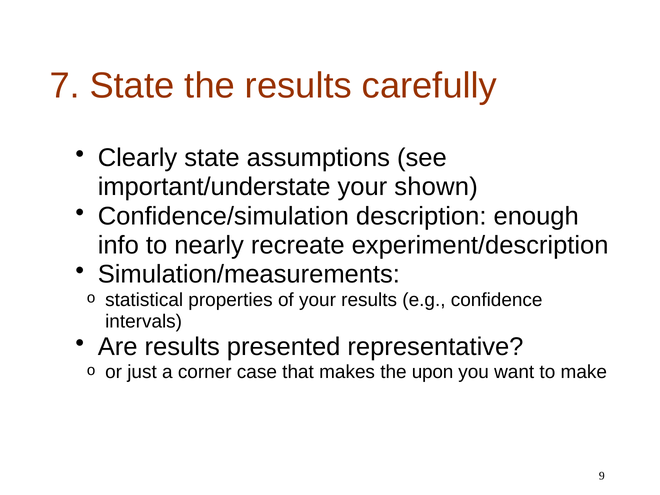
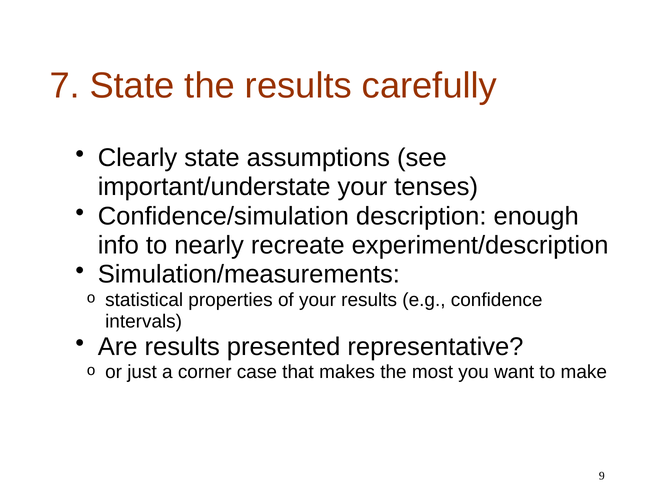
shown: shown -> tenses
upon: upon -> most
